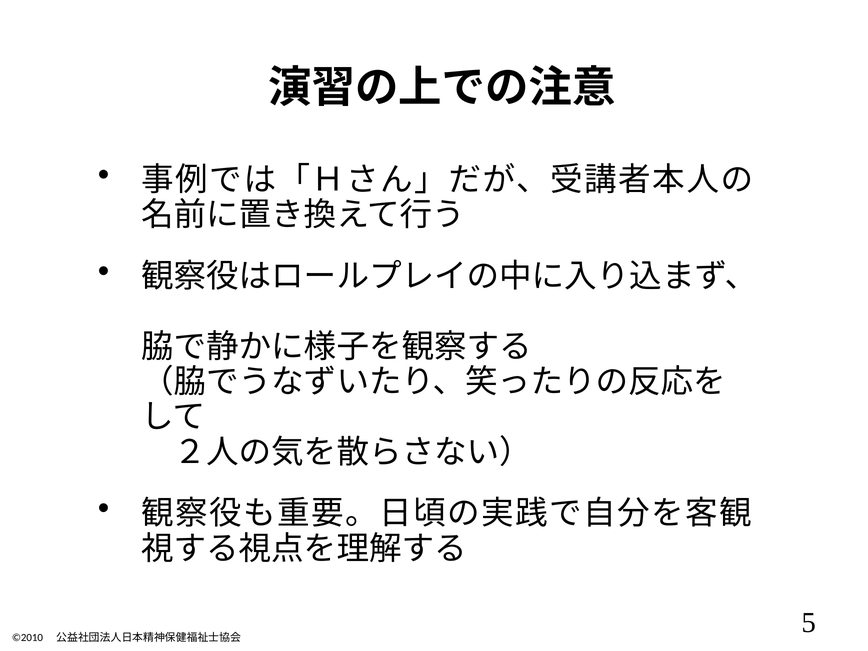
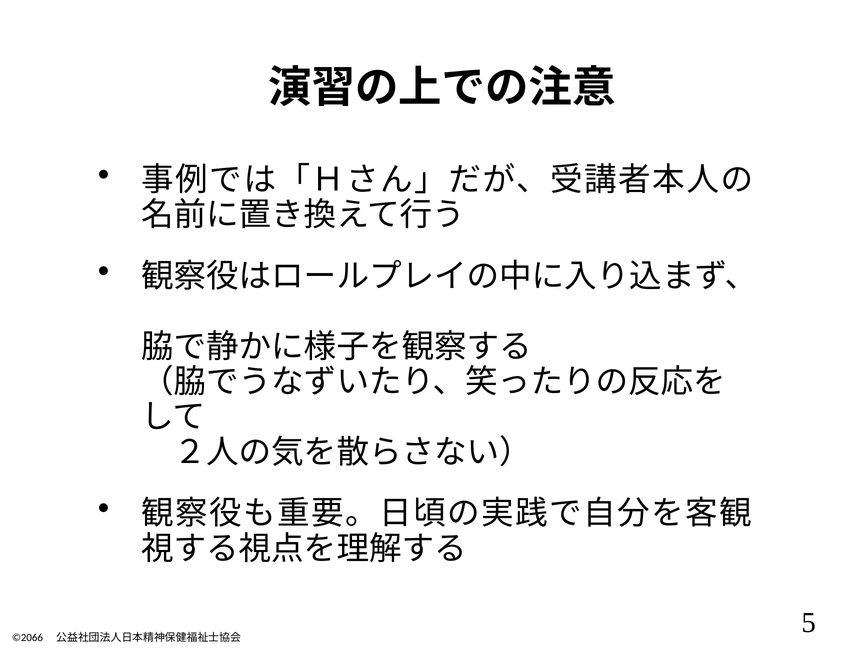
©2010: ©2010 -> ©2066
